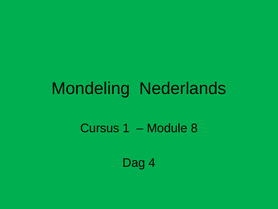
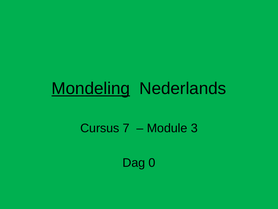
Mondeling underline: none -> present
1: 1 -> 7
8: 8 -> 3
4: 4 -> 0
